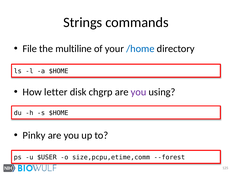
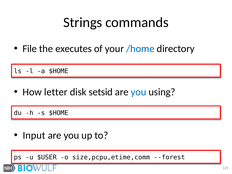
multiline: multiline -> executes
chgrp: chgrp -> setsid
you at (139, 92) colour: purple -> blue
Pinky: Pinky -> Input
